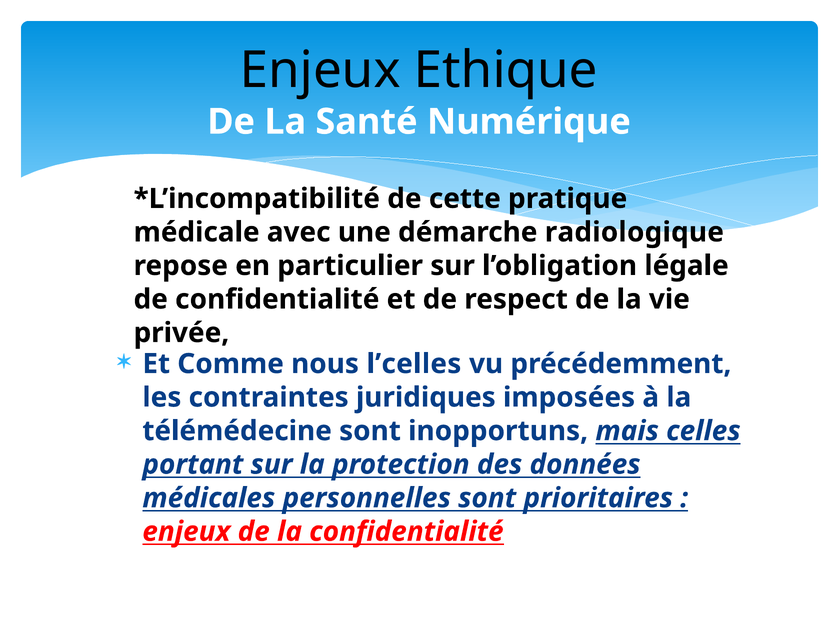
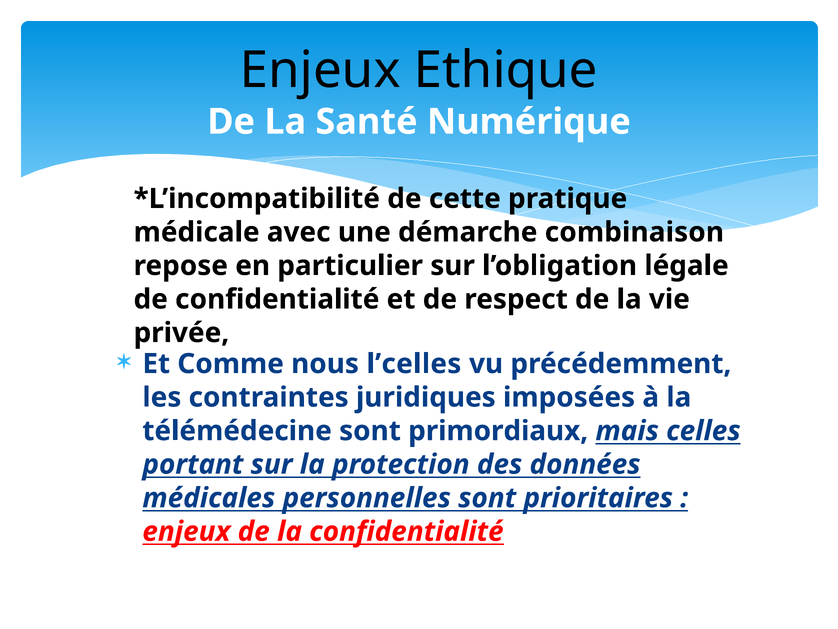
radiologique: radiologique -> combinaison
inopportuns: inopportuns -> primordiaux
